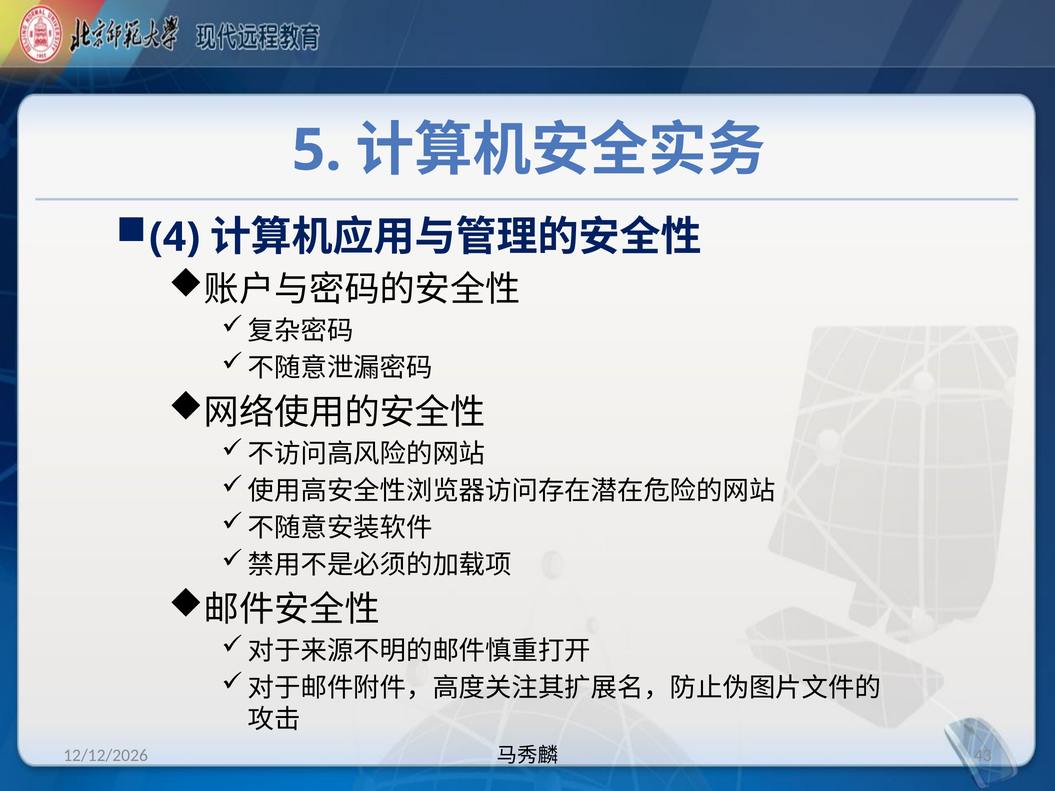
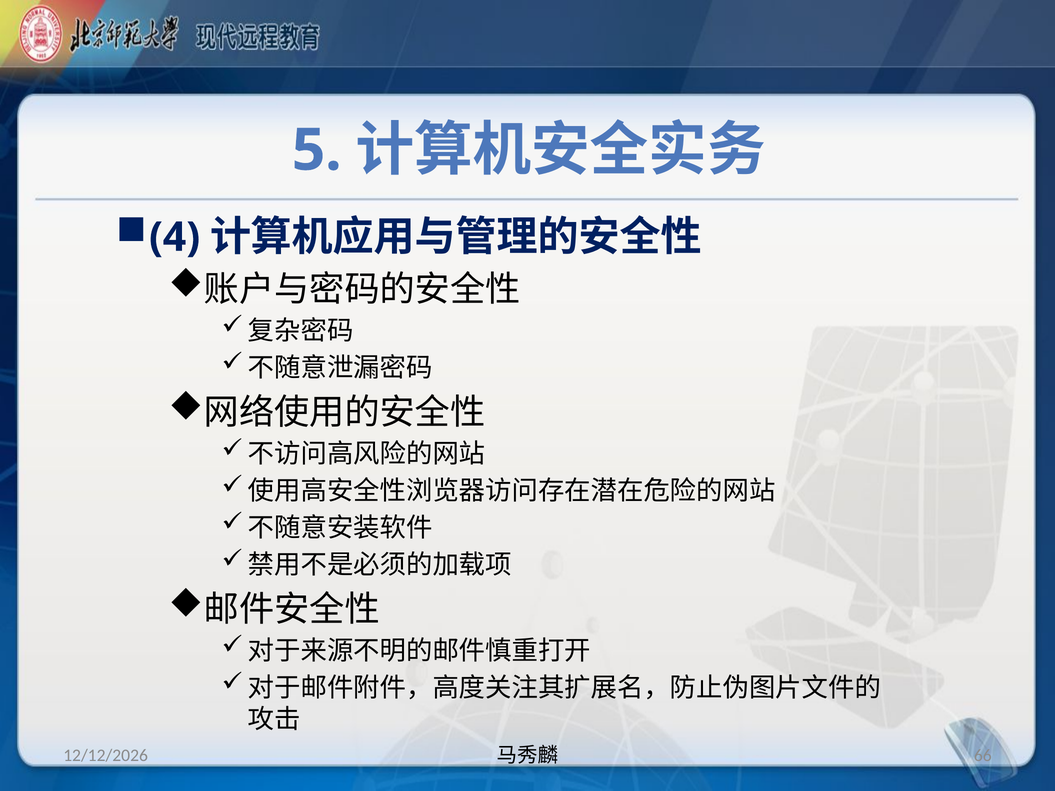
43: 43 -> 66
